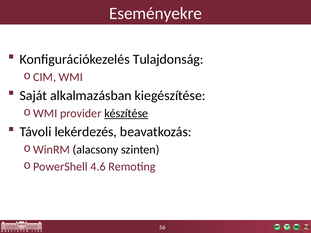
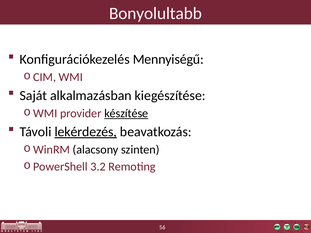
Eseményekre: Eseményekre -> Bonyolultabb
Tulajdonság: Tulajdonság -> Mennyiségű
lekérdezés underline: none -> present
4.6: 4.6 -> 3.2
